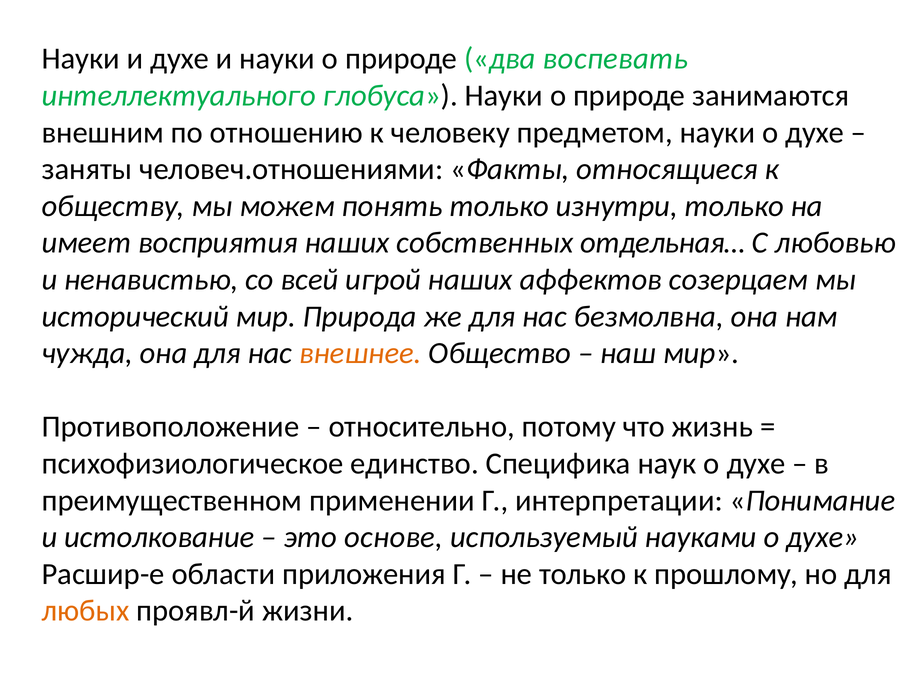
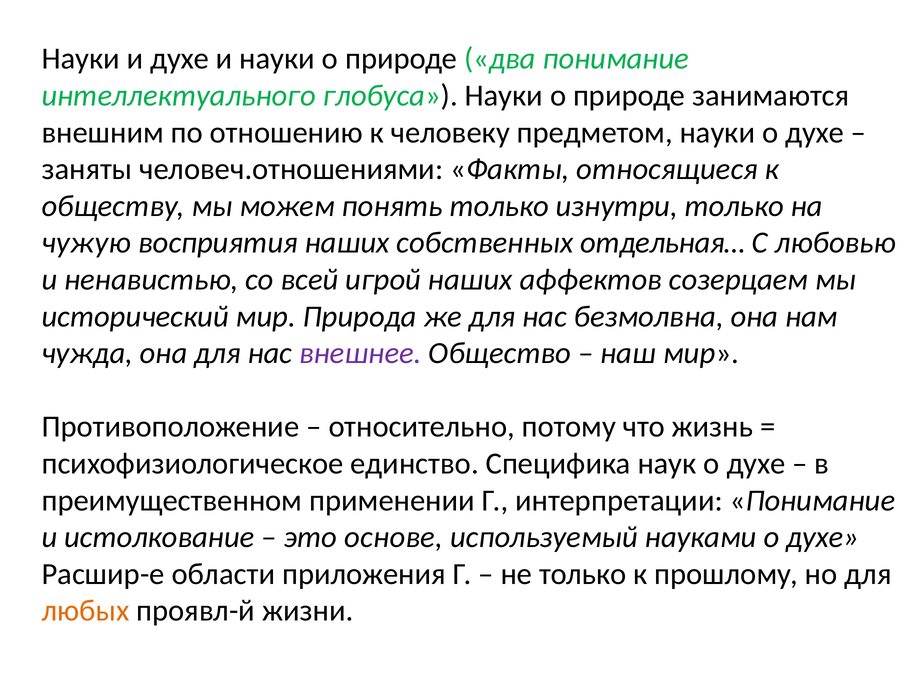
два воспевать: воспевать -> понимание
имеет: имеет -> чужую
внешнее colour: orange -> purple
